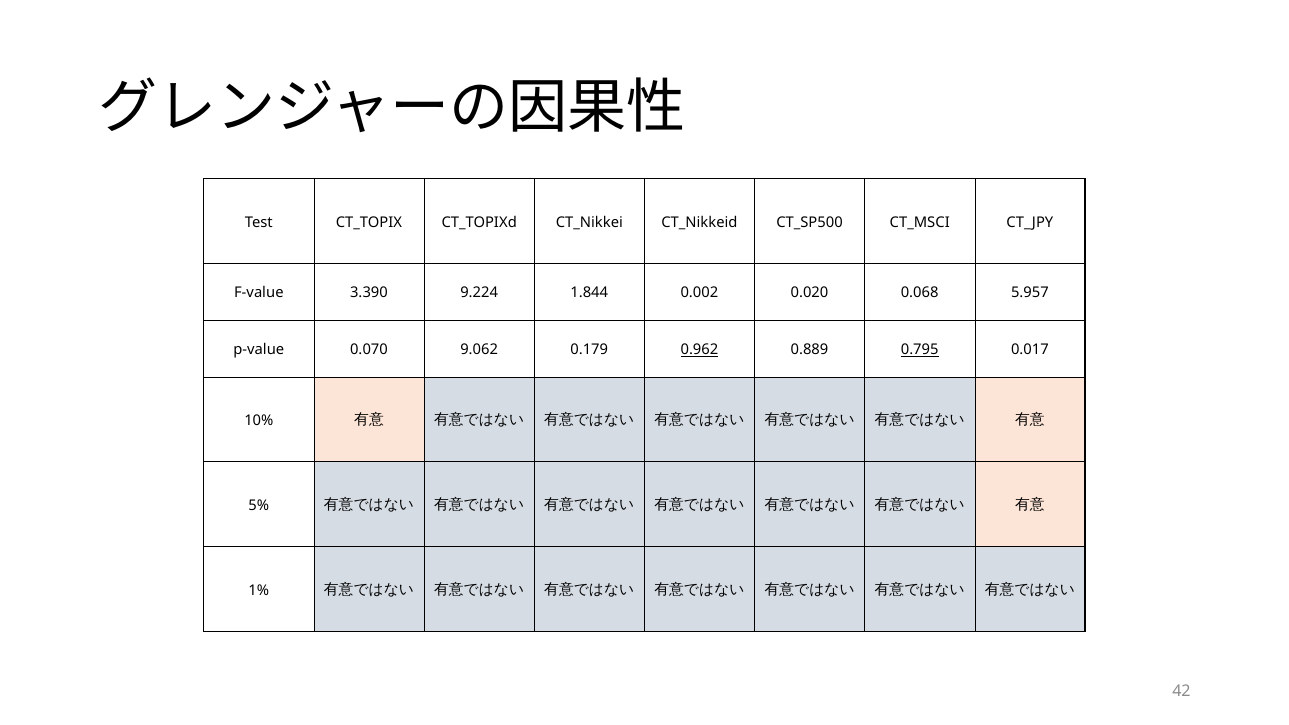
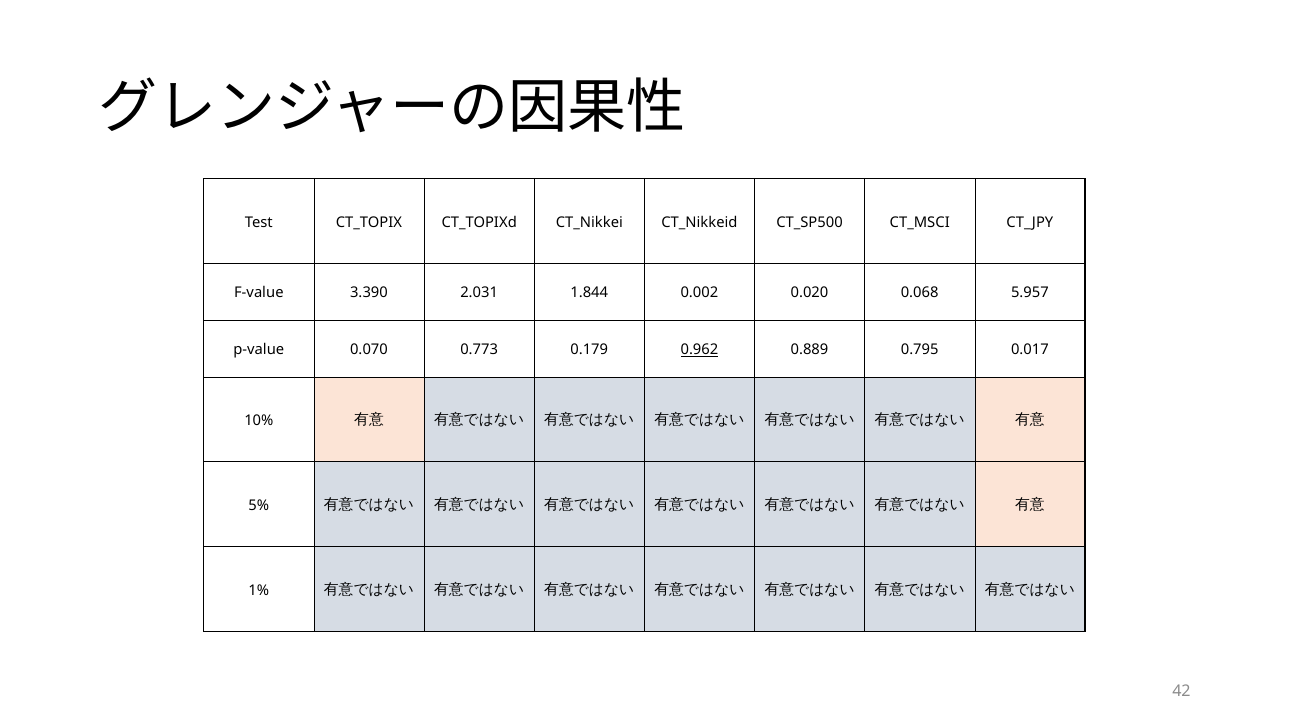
9.224: 9.224 -> 2.031
9.062: 9.062 -> 0.773
0.795 underline: present -> none
